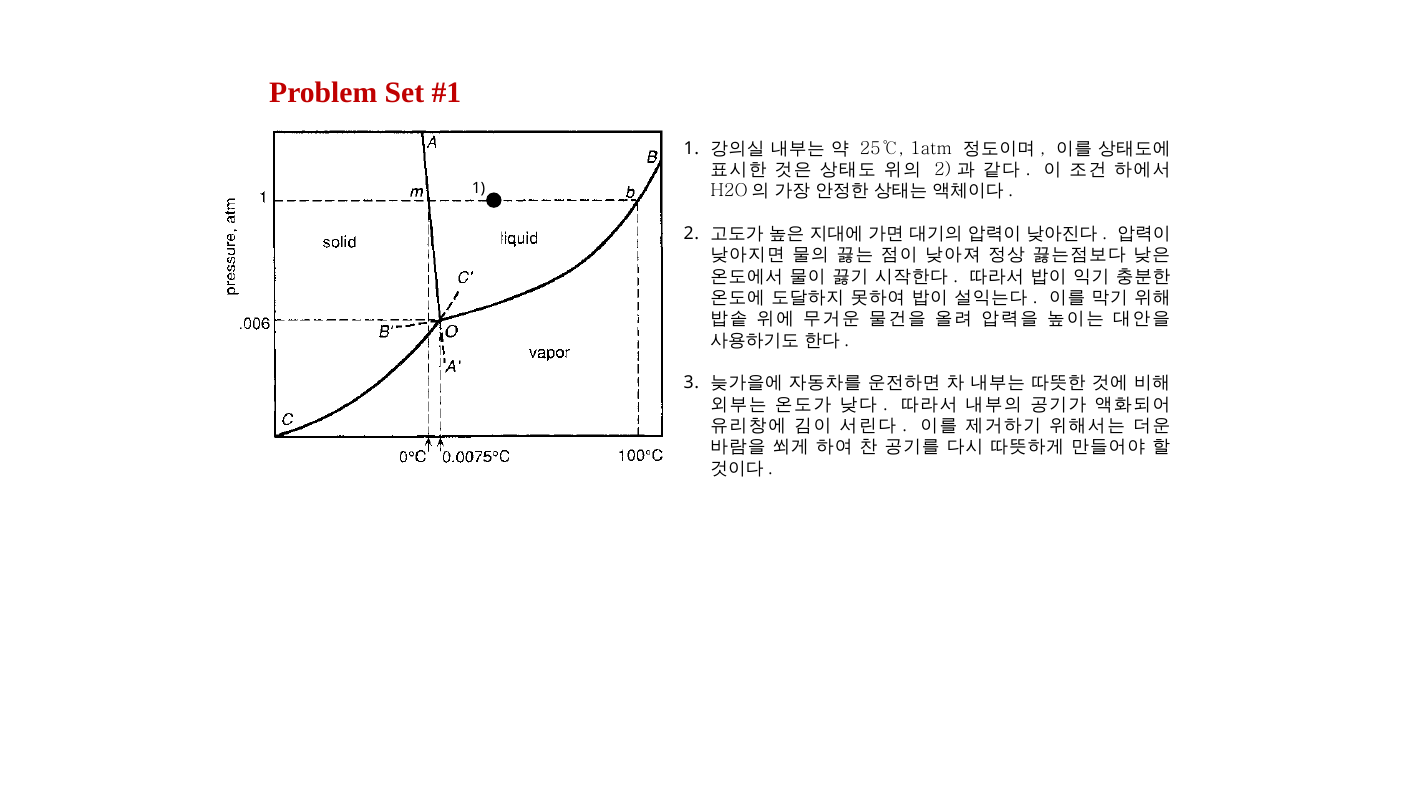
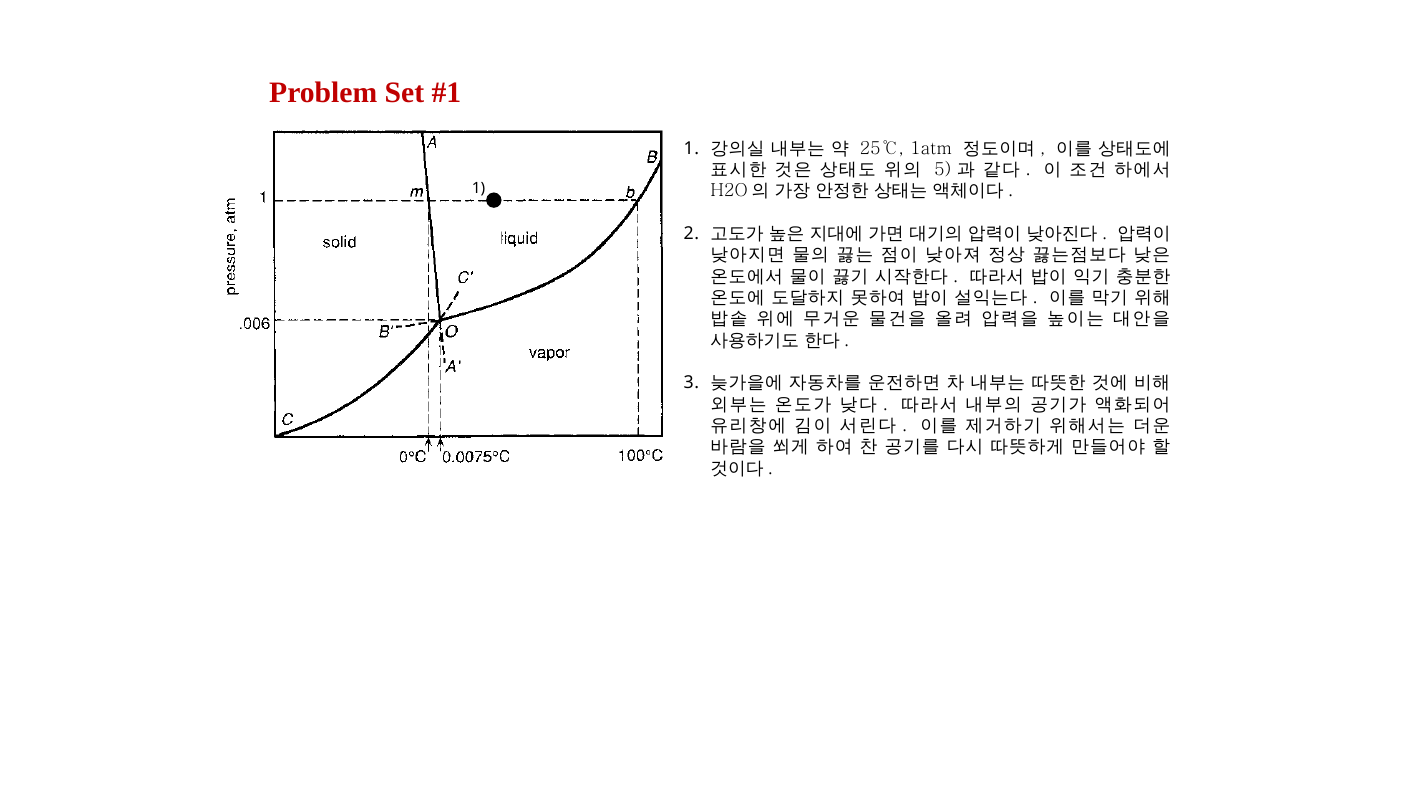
2 at (943, 170): 2 -> 5
